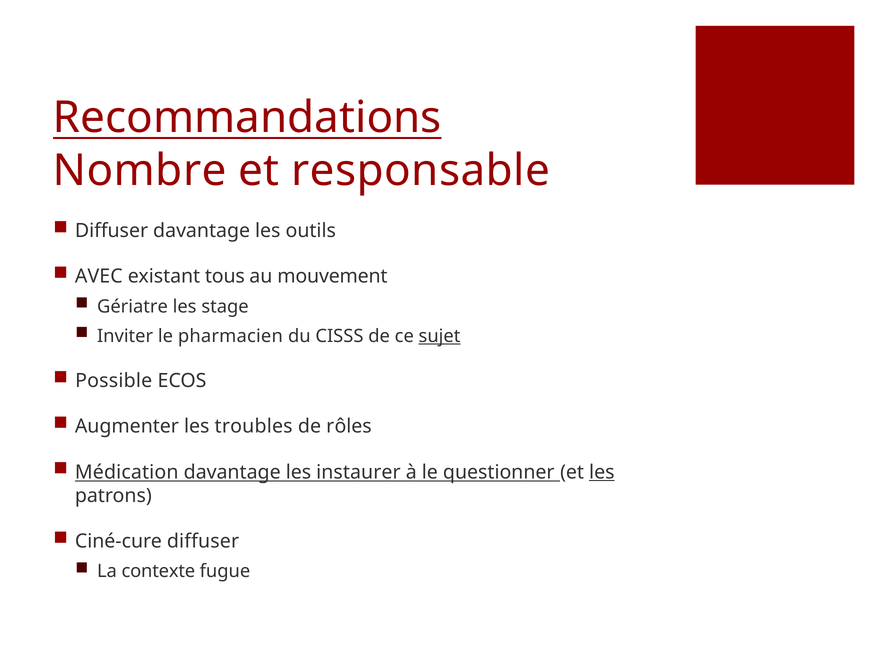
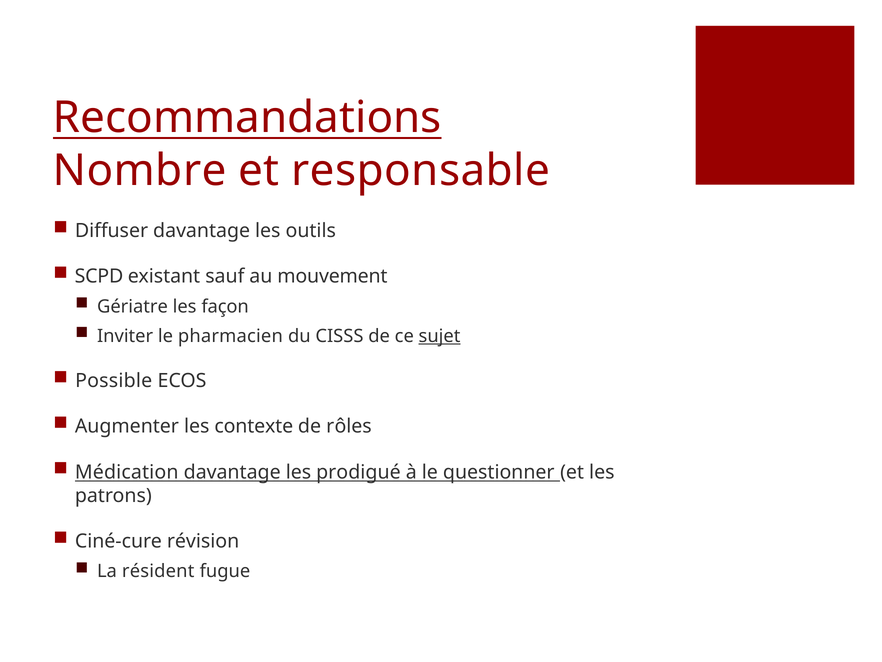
AVEC: AVEC -> SCPD
tous: tous -> sauf
stage: stage -> façon
troubles: troubles -> contexte
instaurer: instaurer -> prodigué
les at (602, 472) underline: present -> none
Ciné-cure diffuser: diffuser -> révision
contexte: contexte -> résident
